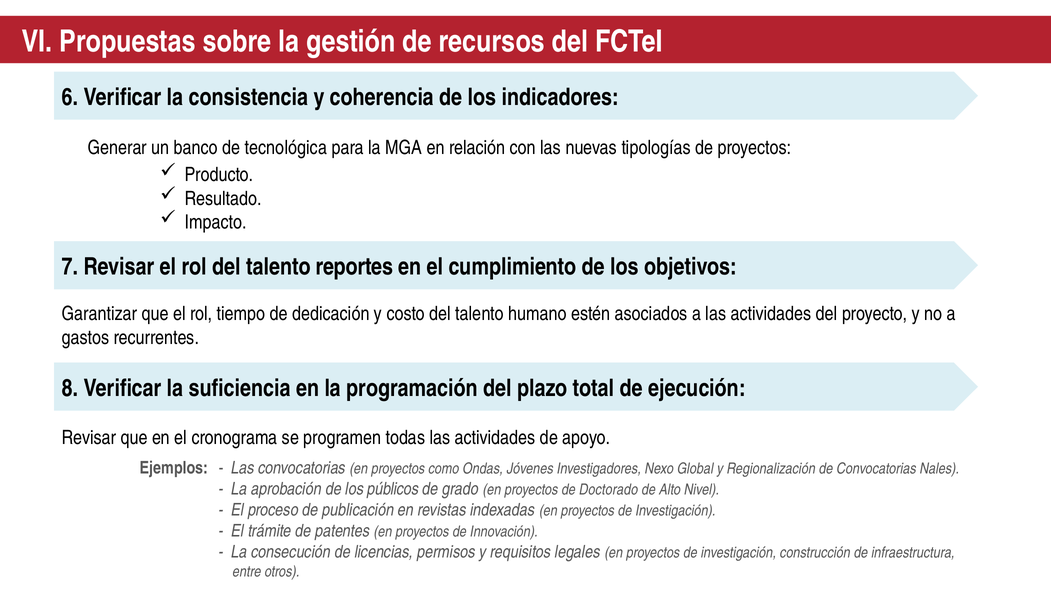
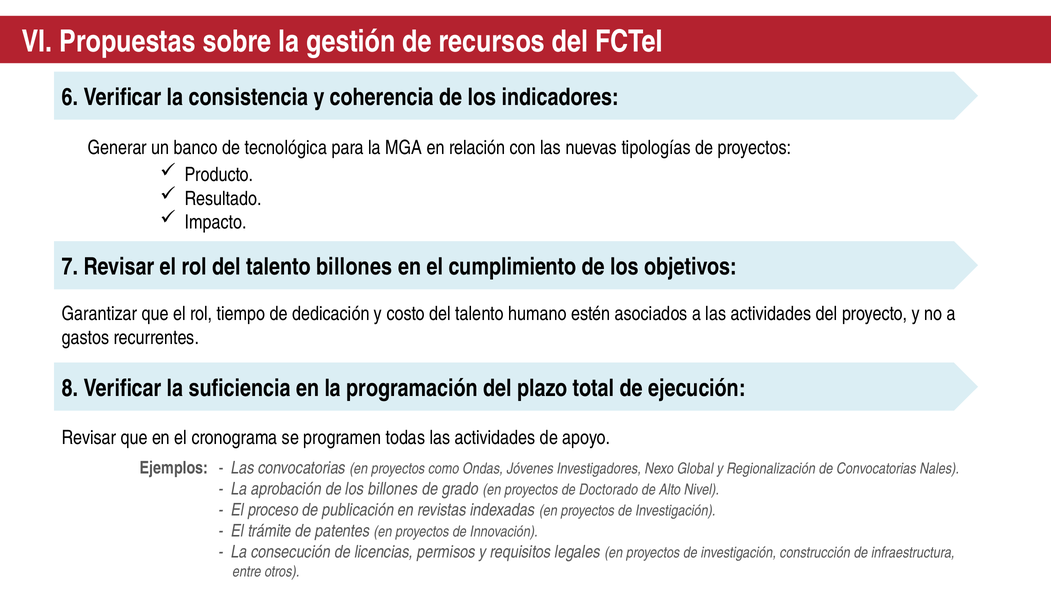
talento reportes: reportes -> billones
los públicos: públicos -> billones
